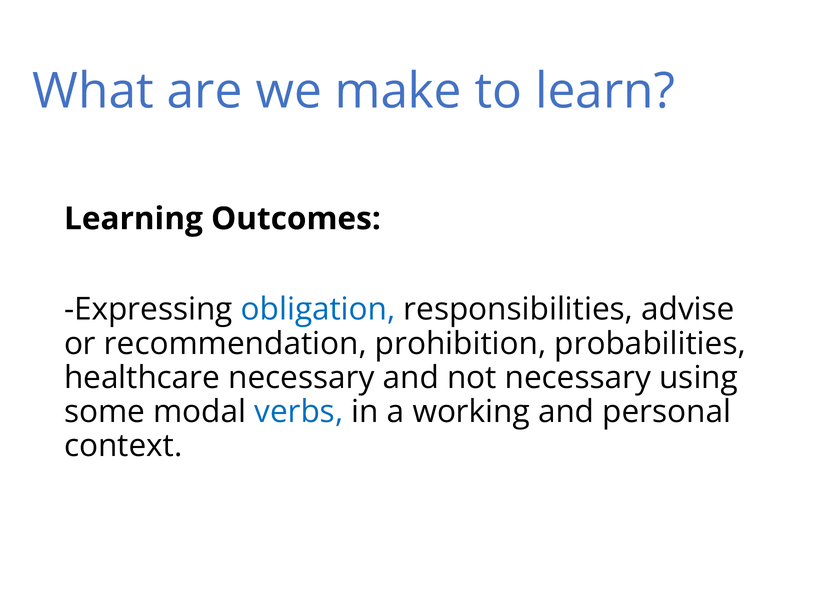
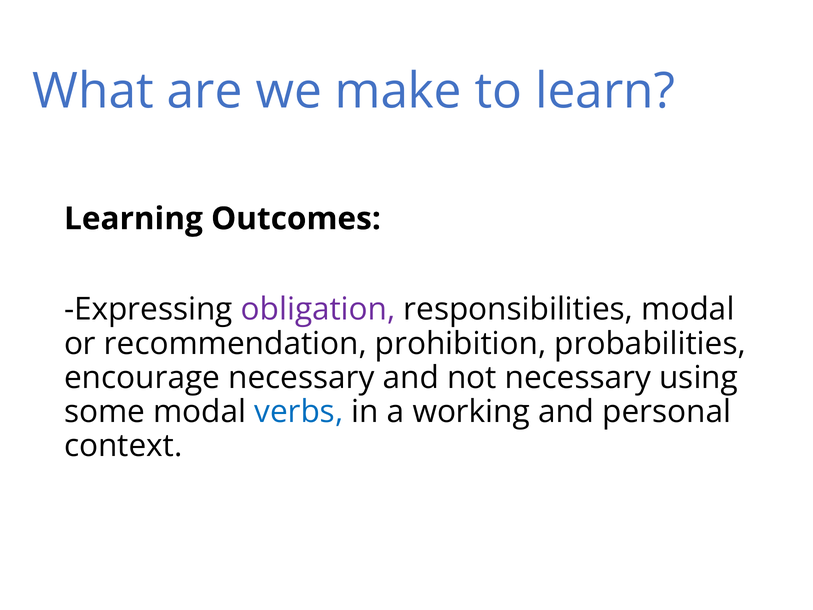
obligation colour: blue -> purple
responsibilities advise: advise -> modal
healthcare: healthcare -> encourage
